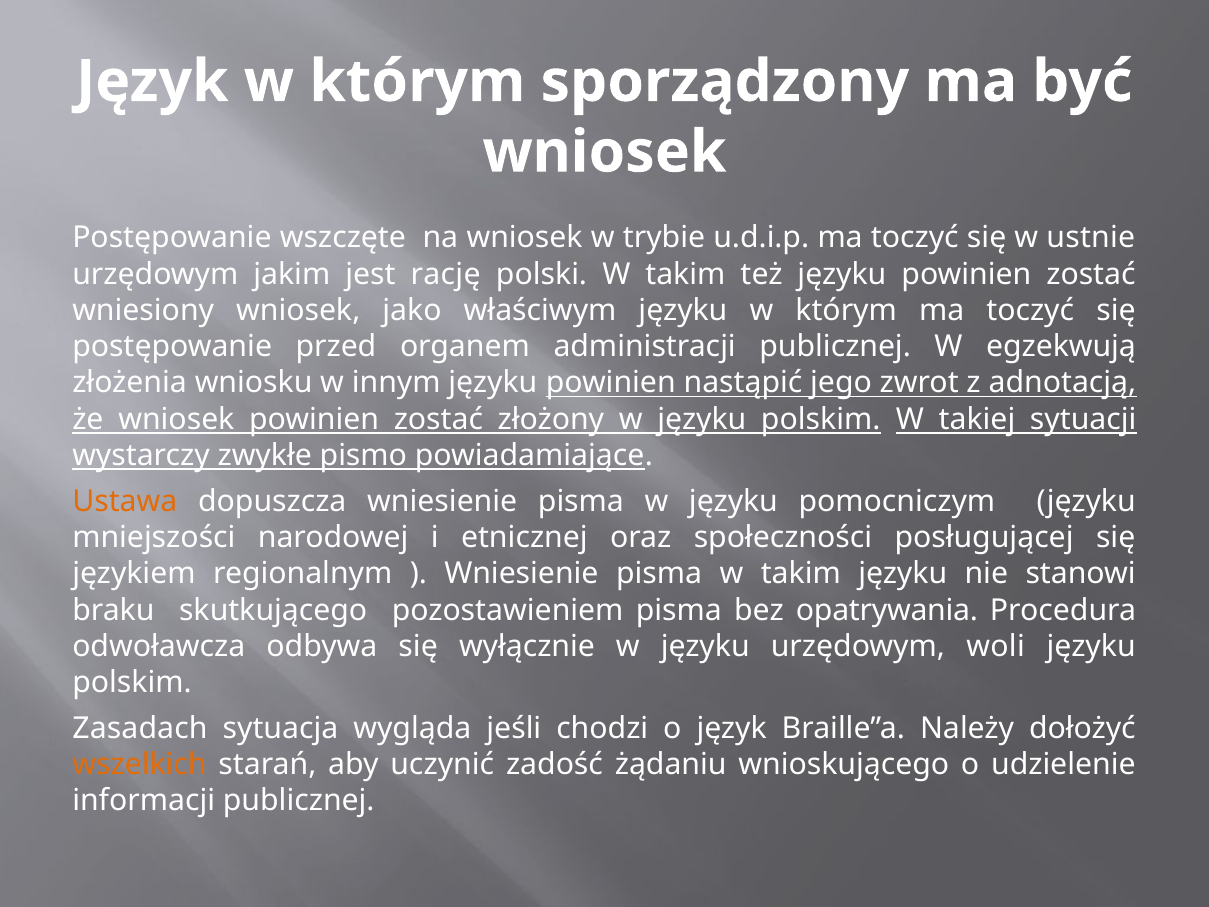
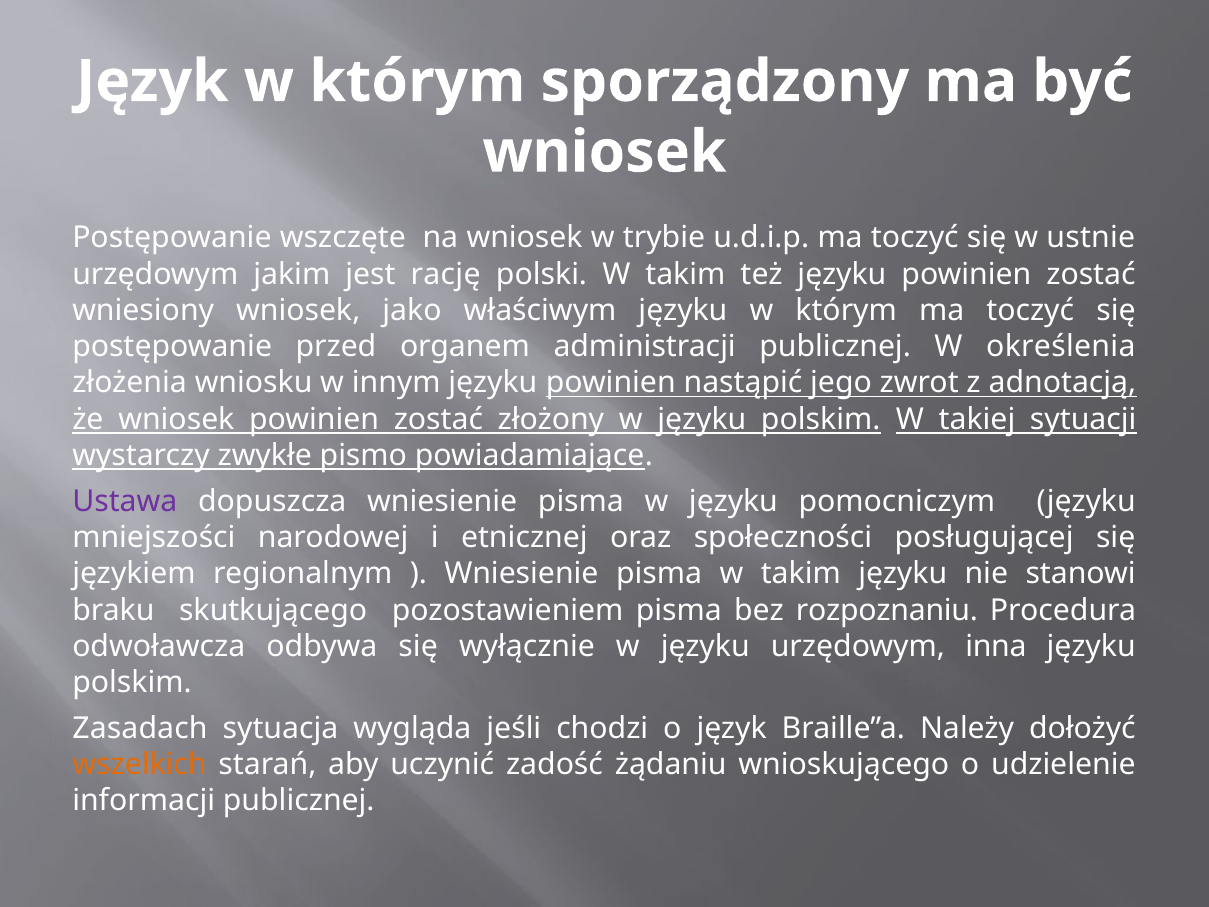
egzekwują: egzekwują -> określenia
Ustawa colour: orange -> purple
opatrywania: opatrywania -> rozpoznaniu
woli: woli -> inna
